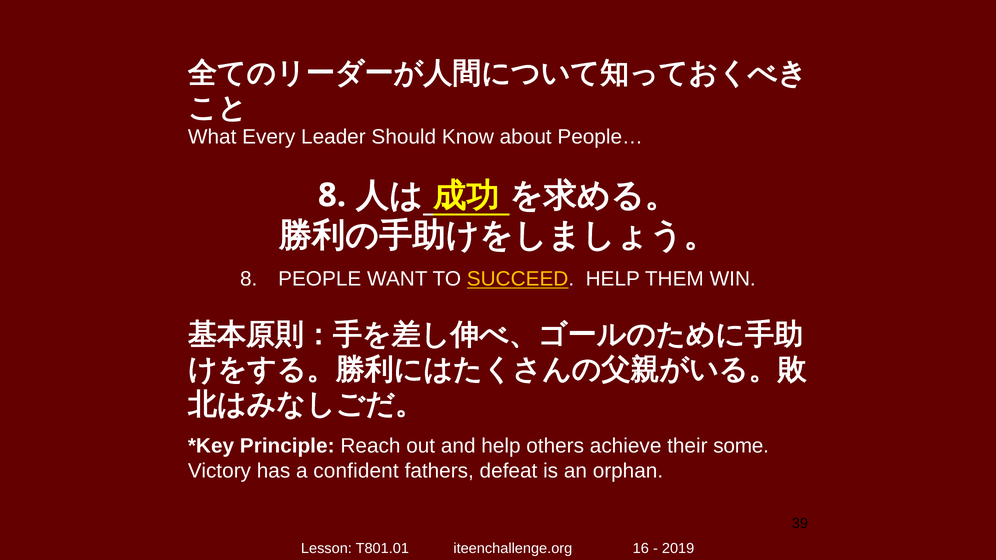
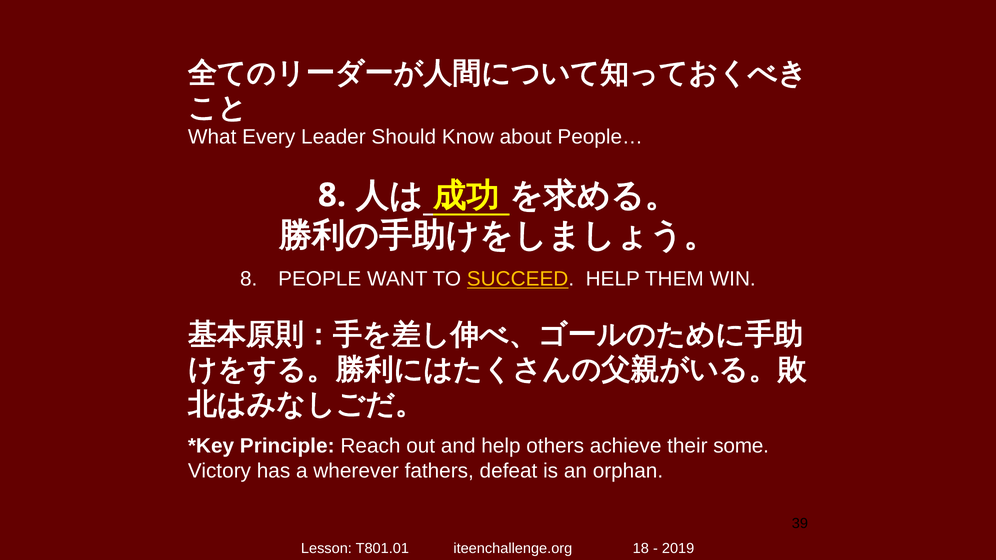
confident: confident -> wherever
16: 16 -> 18
